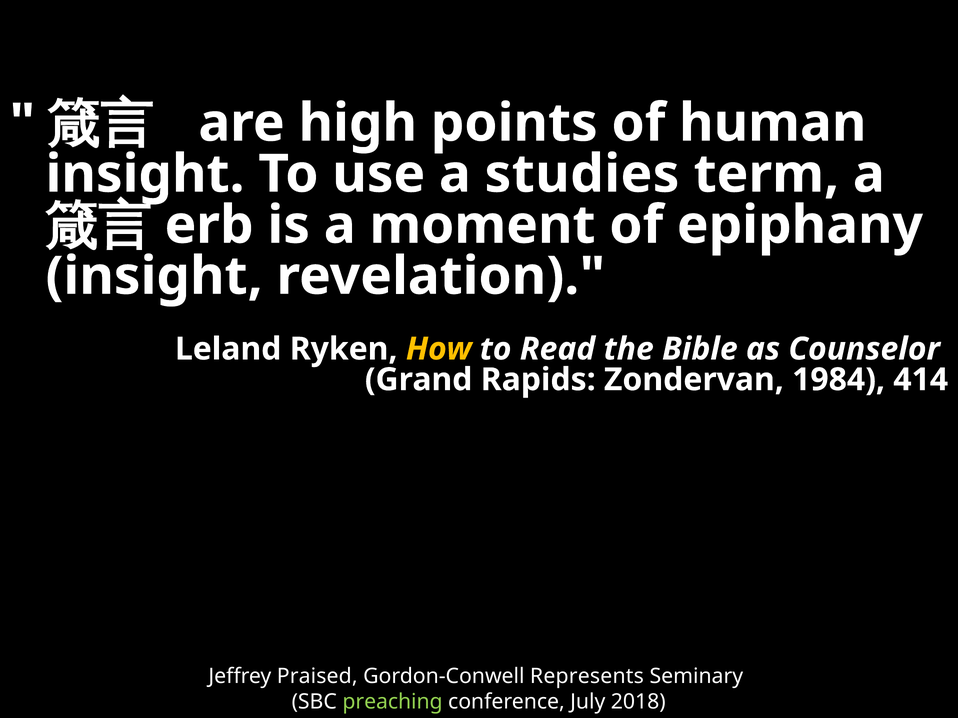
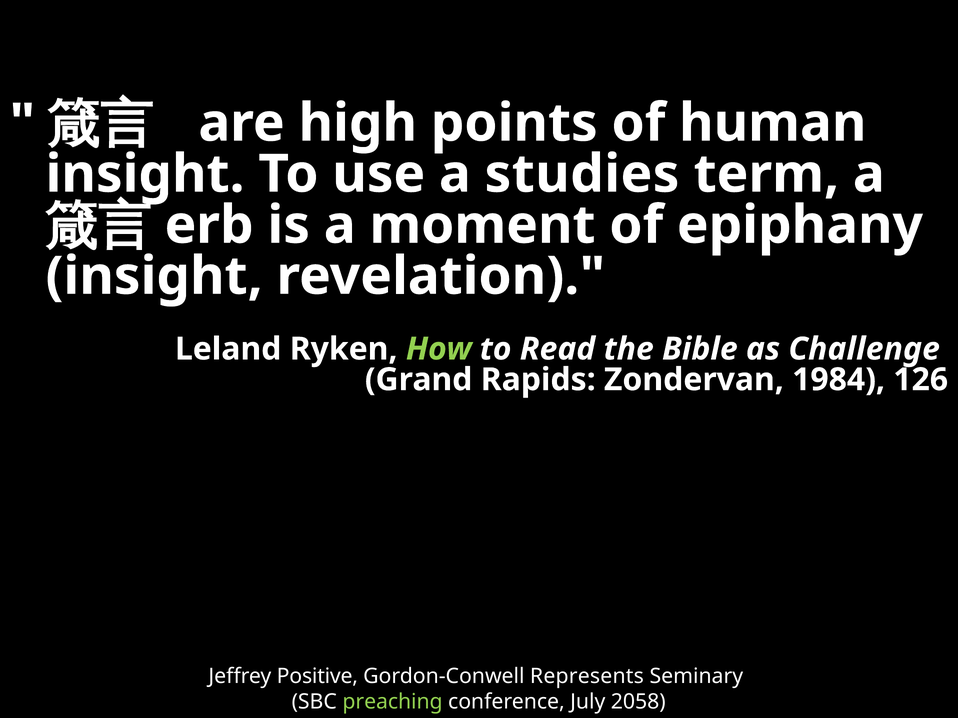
How colour: yellow -> light green
Counselor: Counselor -> Challenge
414: 414 -> 126
Praised: Praised -> Positive
2018: 2018 -> 2058
